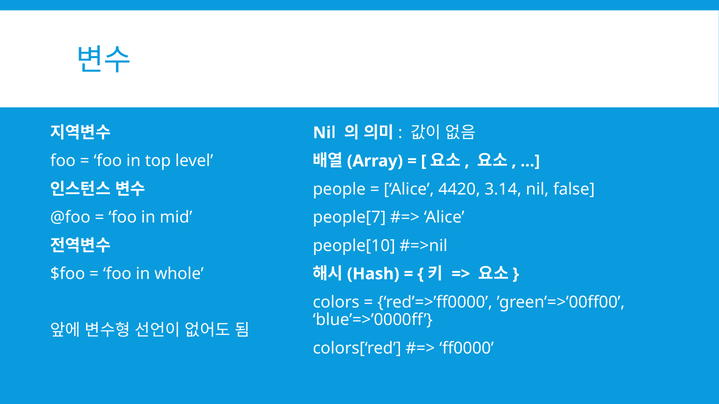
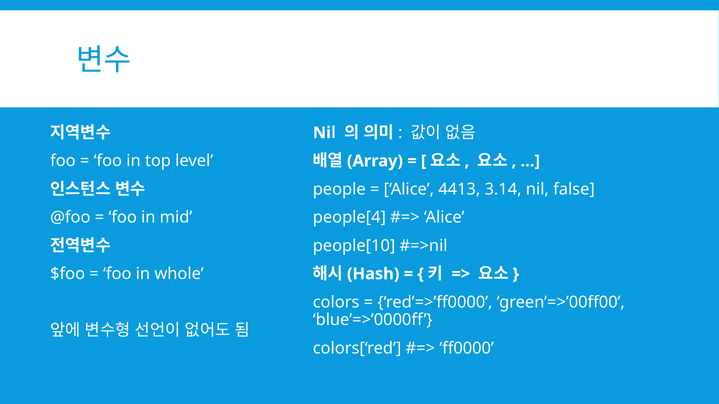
4420: 4420 -> 4413
people[7: people[7 -> people[4
